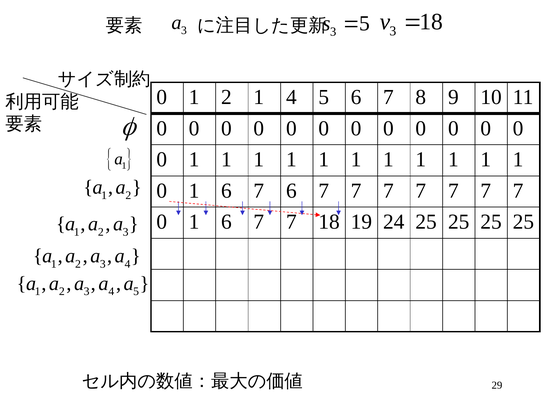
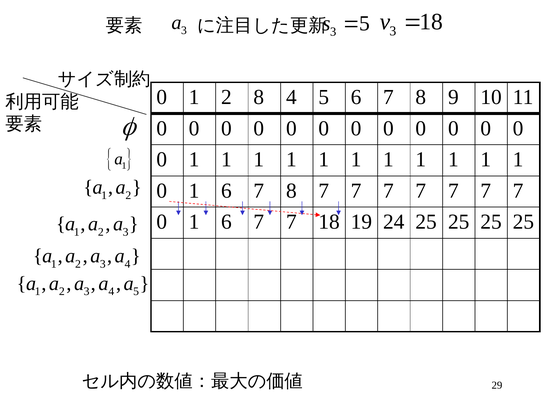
2 1: 1 -> 8
1 6 7 6: 6 -> 8
